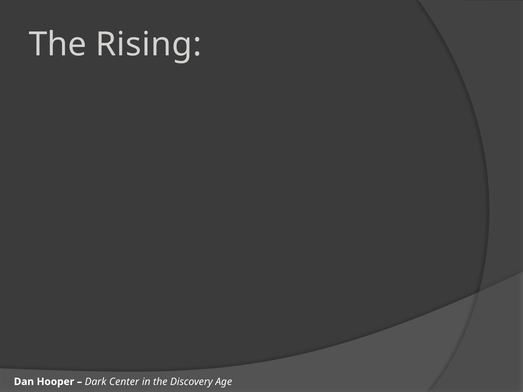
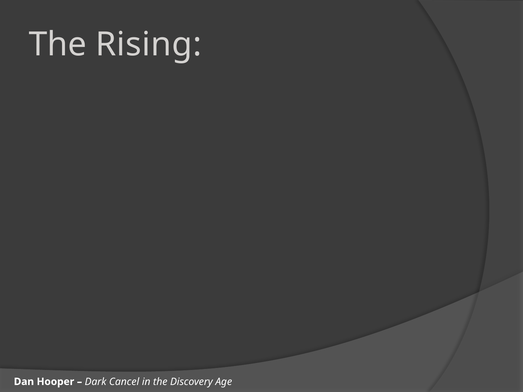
Center: Center -> Cancel
